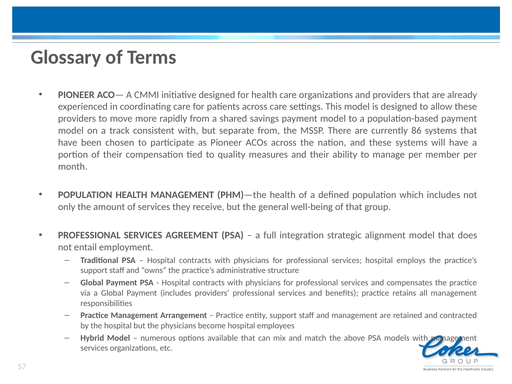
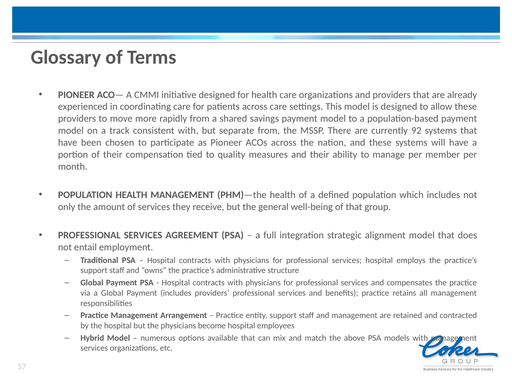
86: 86 -> 92
